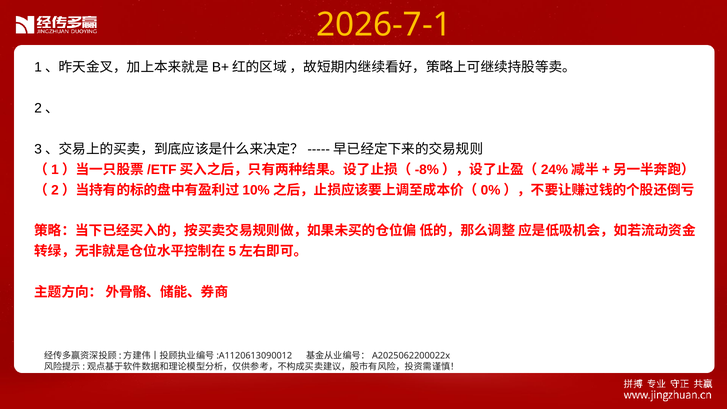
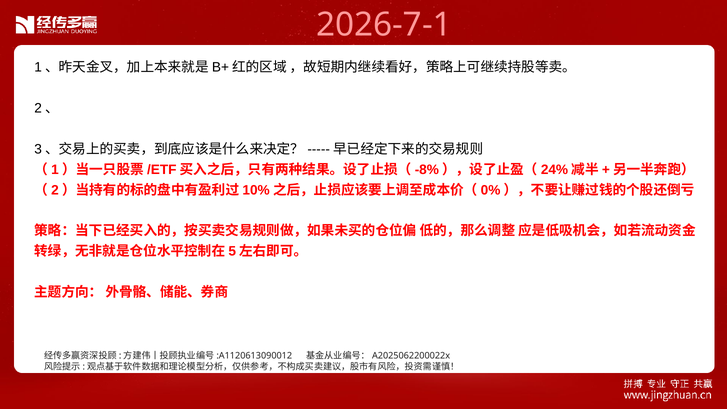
2026-7-1 colour: yellow -> pink
